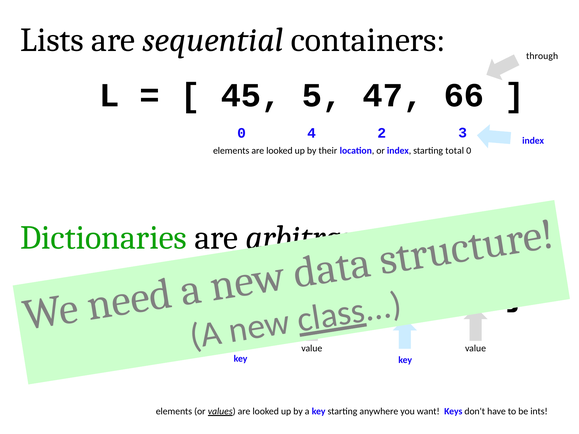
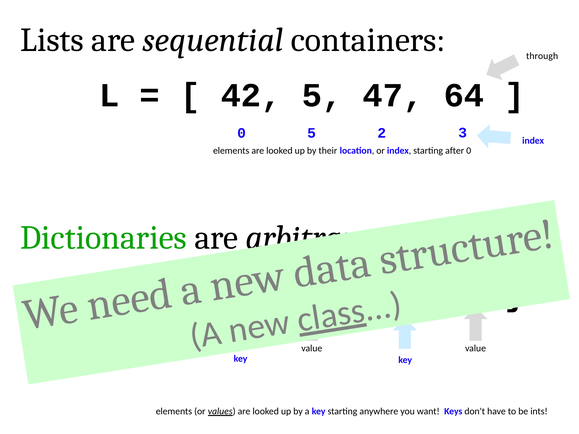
45 at (251, 95): 45 -> 42
66: 66 -> 64
0 4: 4 -> 5
total: total -> after
